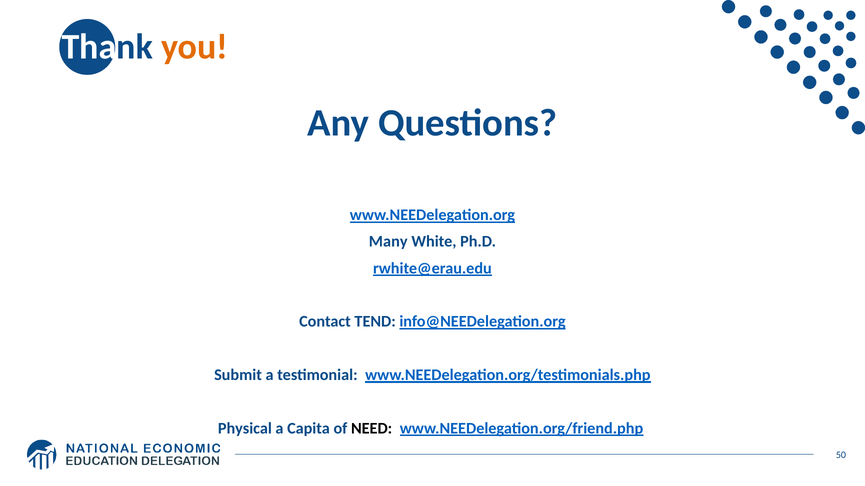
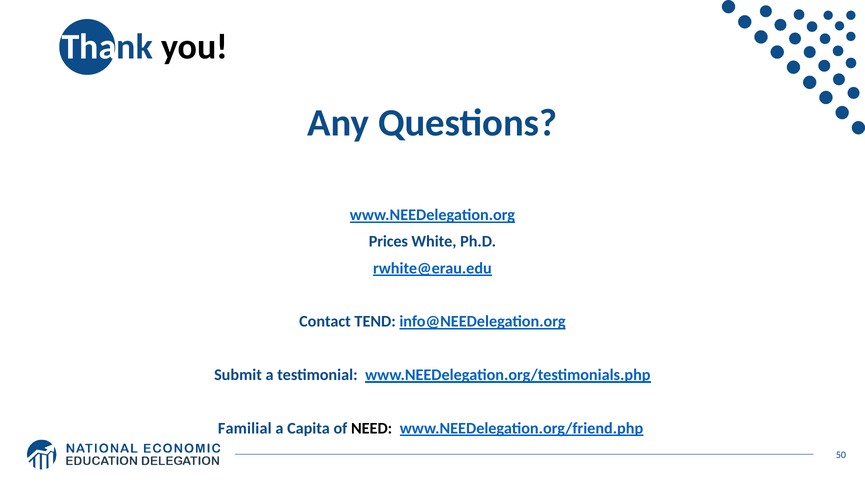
you colour: orange -> black
Many: Many -> Prices
Physical: Physical -> Familial
